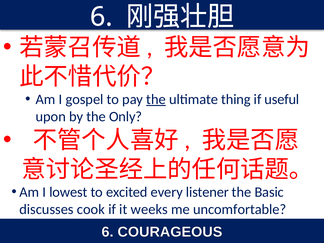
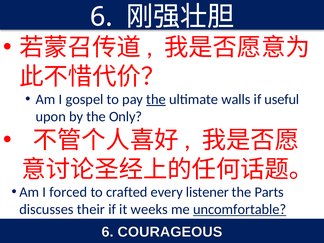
thing: thing -> walls
lowest: lowest -> forced
excited: excited -> crafted
Basic: Basic -> Parts
cook: cook -> their
uncomfortable underline: none -> present
